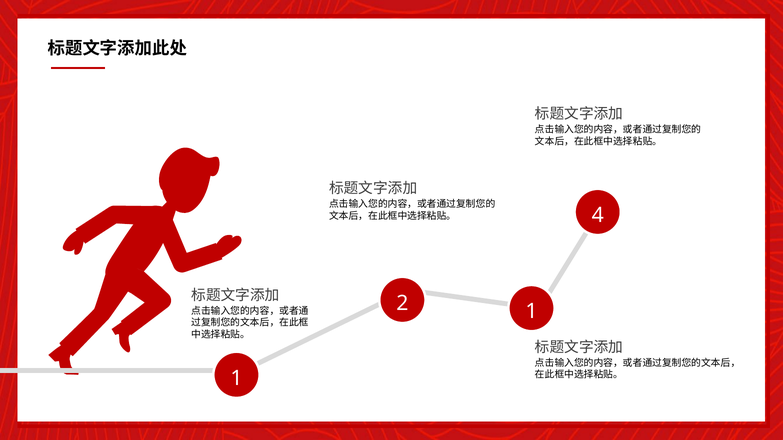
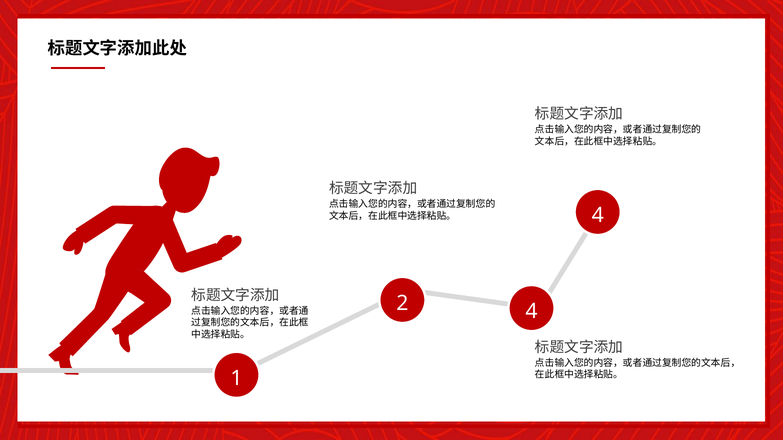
2 1: 1 -> 4
